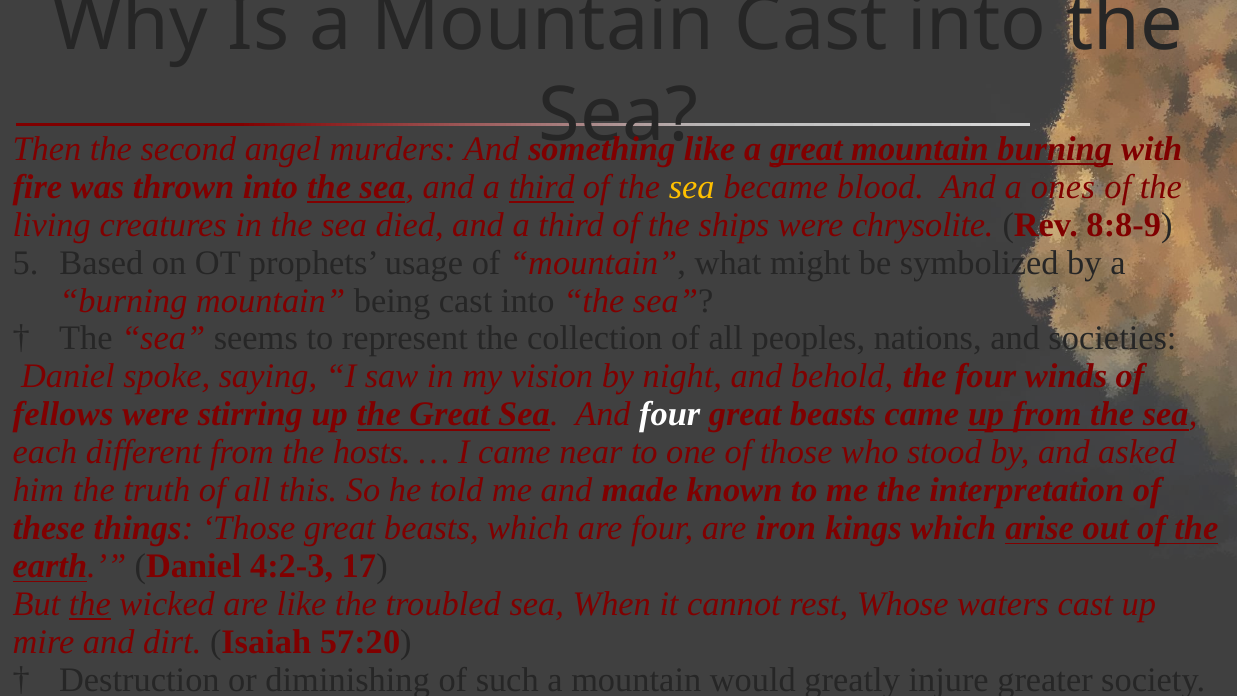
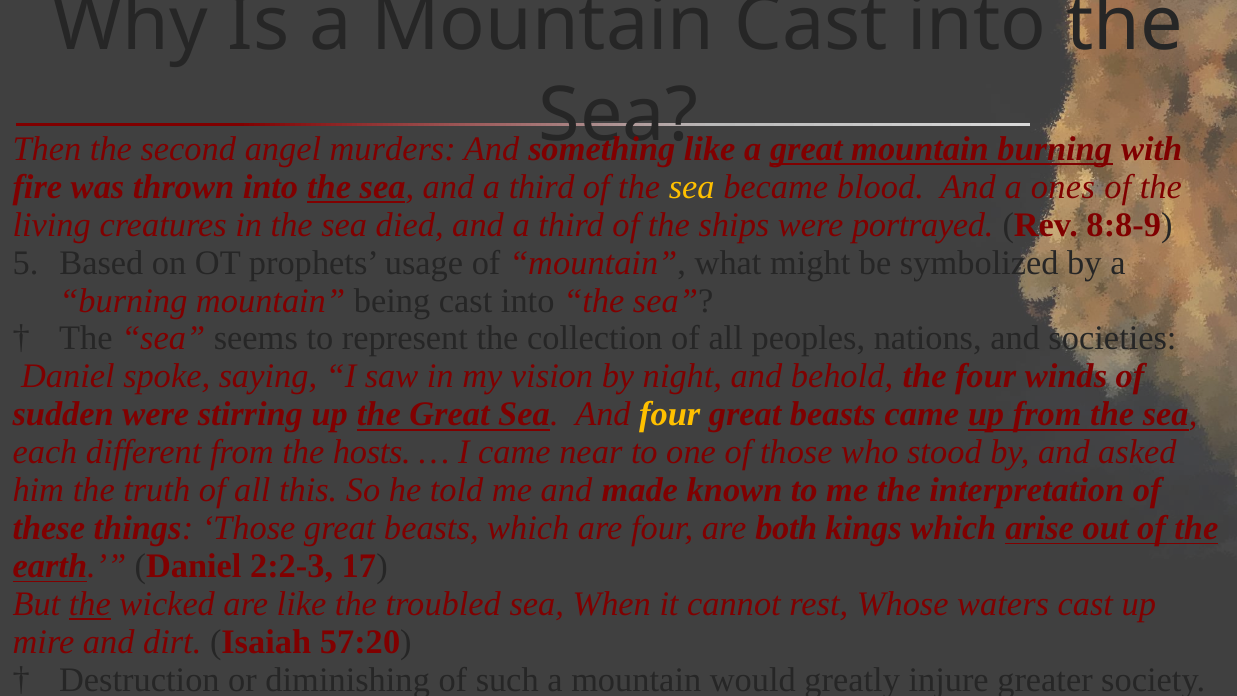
third at (542, 187) underline: present -> none
chrysolite: chrysolite -> portrayed
fellows: fellows -> sudden
four at (670, 414) colour: white -> yellow
iron: iron -> both
4:2-3: 4:2-3 -> 2:2-3
